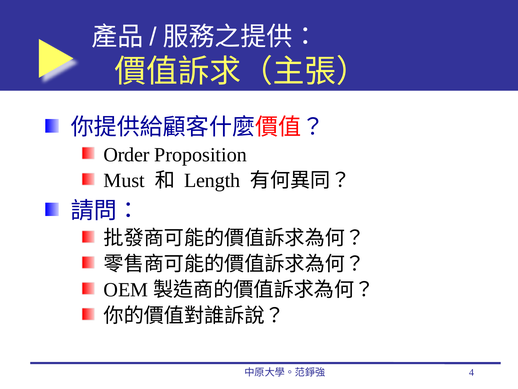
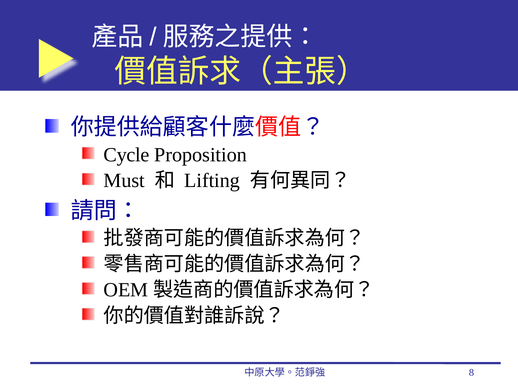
Order: Order -> Cycle
Length: Length -> Lifting
4: 4 -> 8
